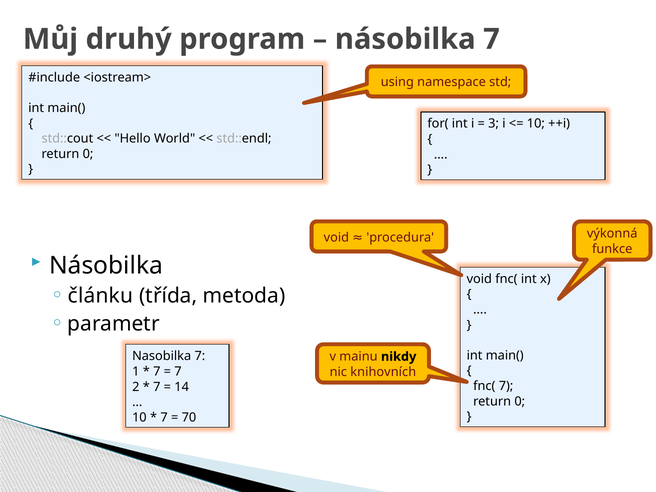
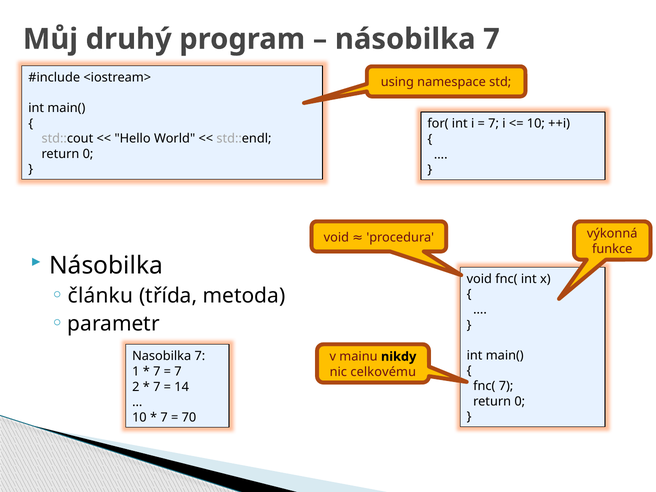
3 at (494, 124): 3 -> 7
knihovních: knihovních -> celkovému
